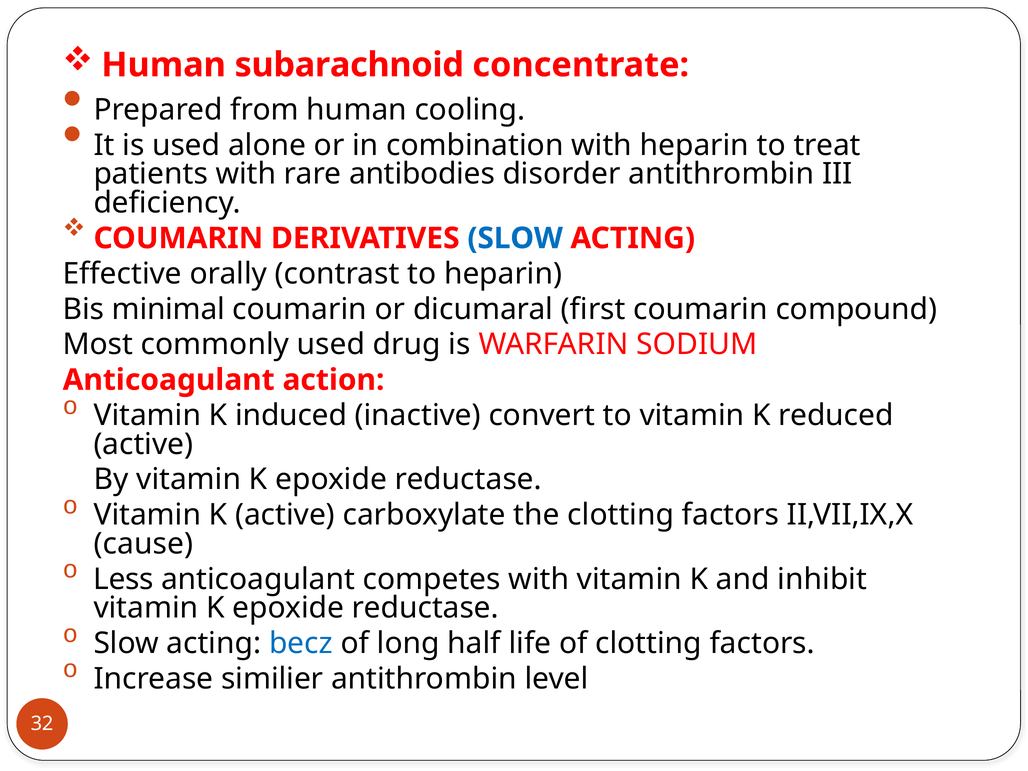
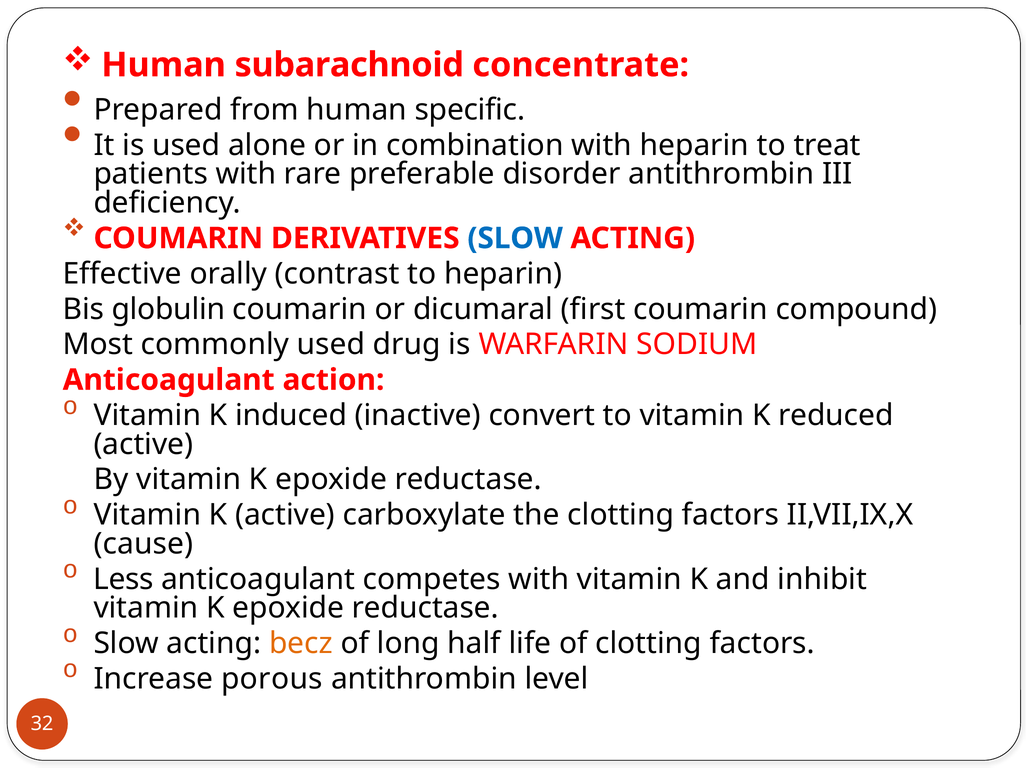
cooling: cooling -> specific
antibodies: antibodies -> preferable
minimal: minimal -> globulin
becz colour: blue -> orange
similier: similier -> porous
